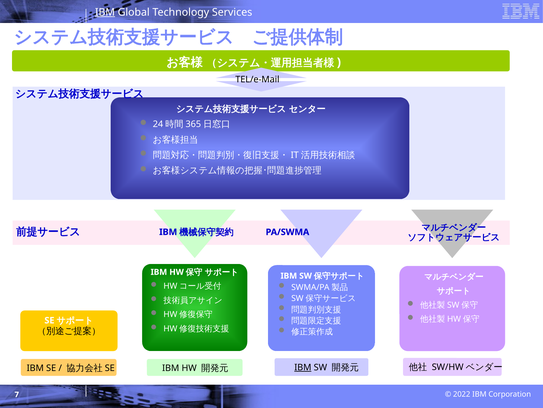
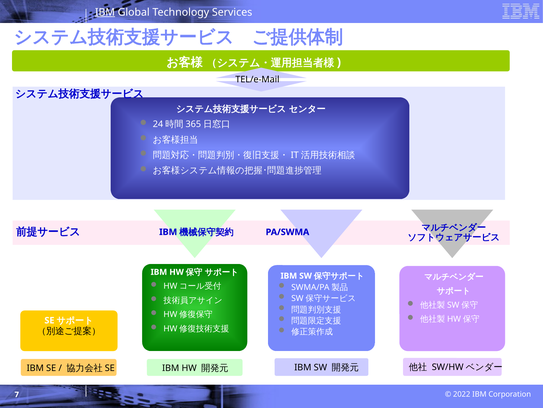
IBM at (303, 367) underline: present -> none
